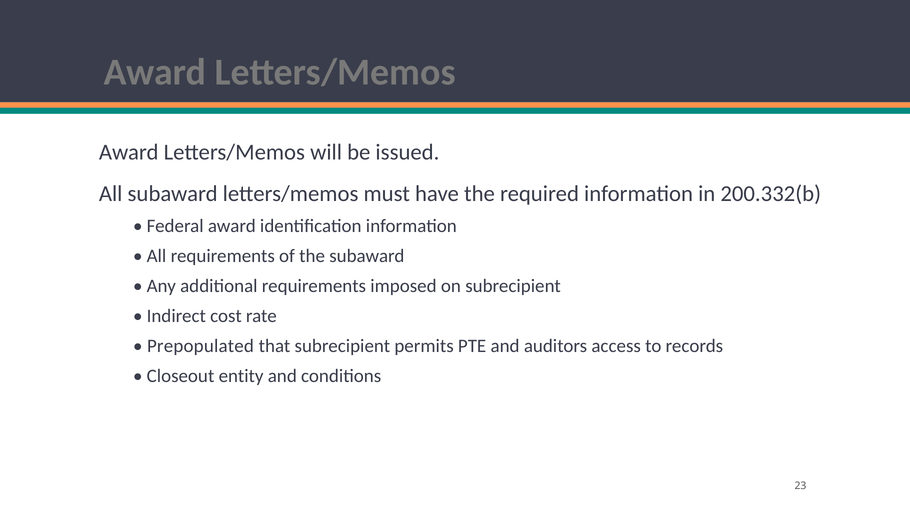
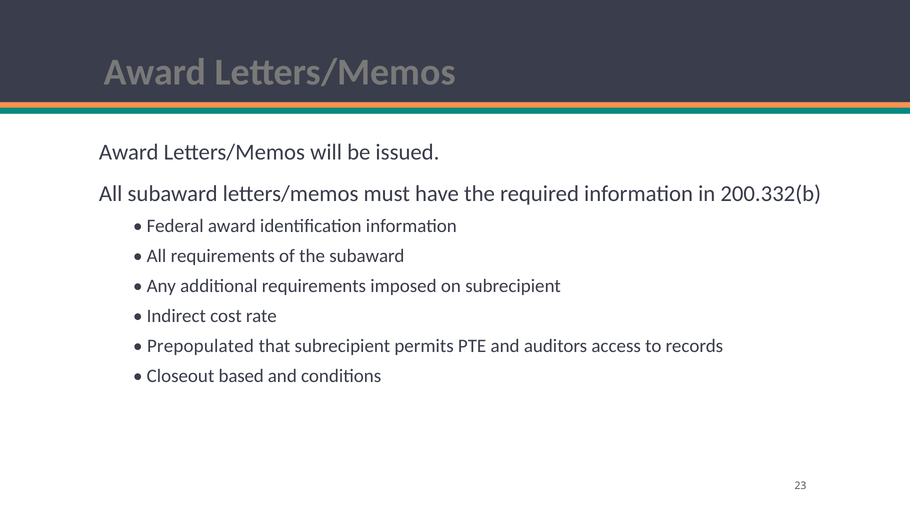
entity: entity -> based
